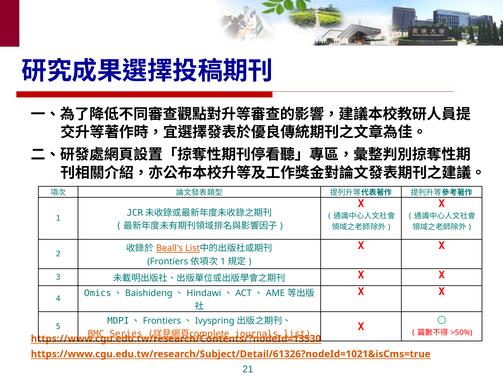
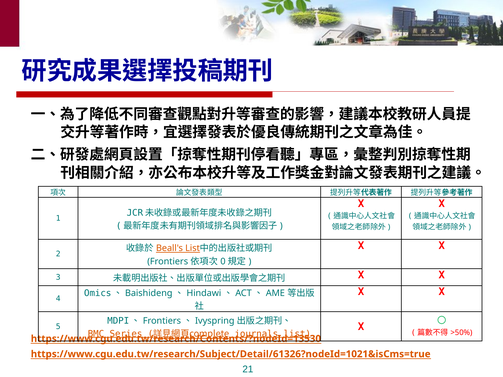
1 at (223, 262): 1 -> 0
